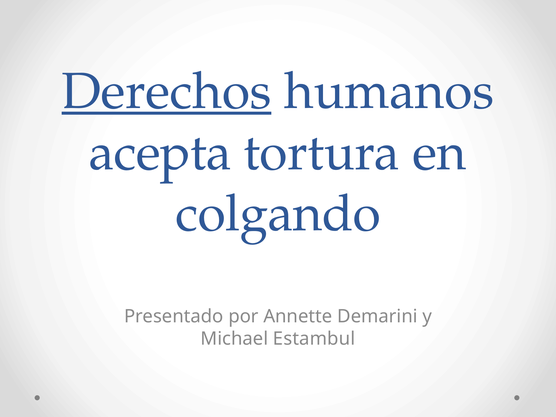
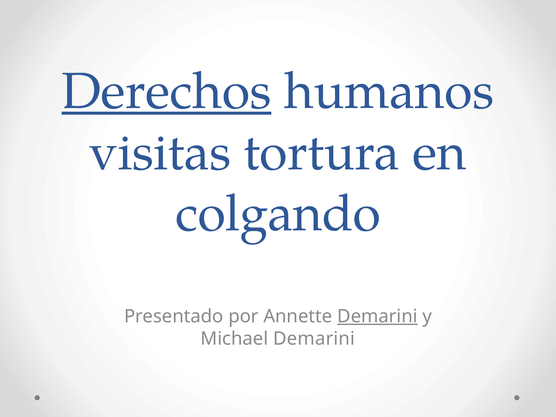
acepta: acepta -> visitas
Demarini at (377, 316) underline: none -> present
Michael Estambul: Estambul -> Demarini
